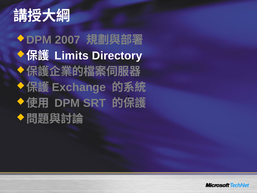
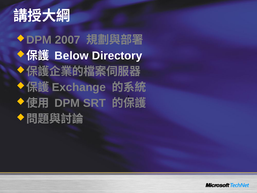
Limits: Limits -> Below
